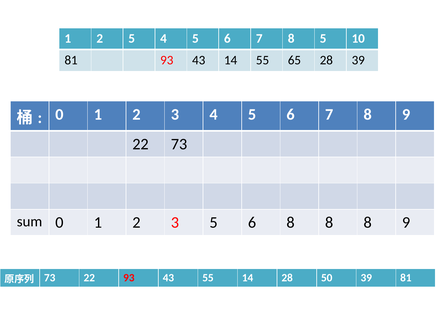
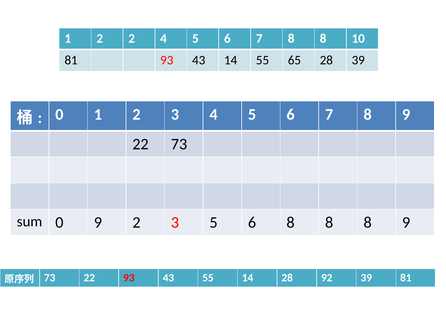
2 5: 5 -> 2
7 8 5: 5 -> 8
sum 0 1: 1 -> 9
50: 50 -> 92
